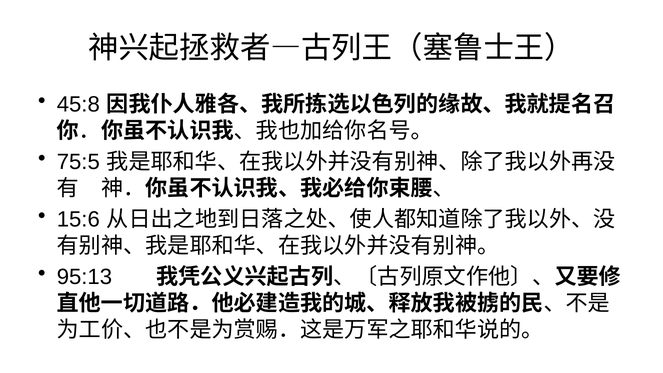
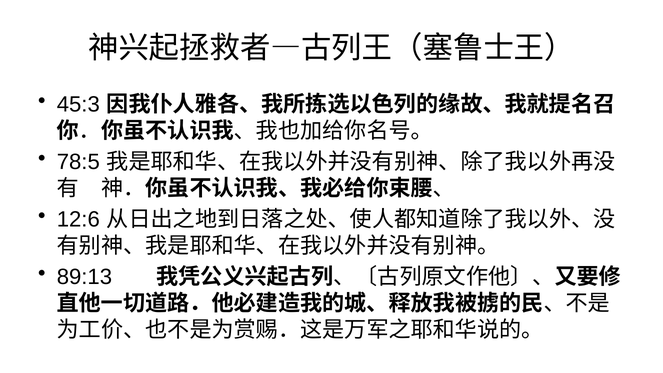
45:8: 45:8 -> 45:3
75:5: 75:5 -> 78:5
15:6: 15:6 -> 12:6
95:13: 95:13 -> 89:13
